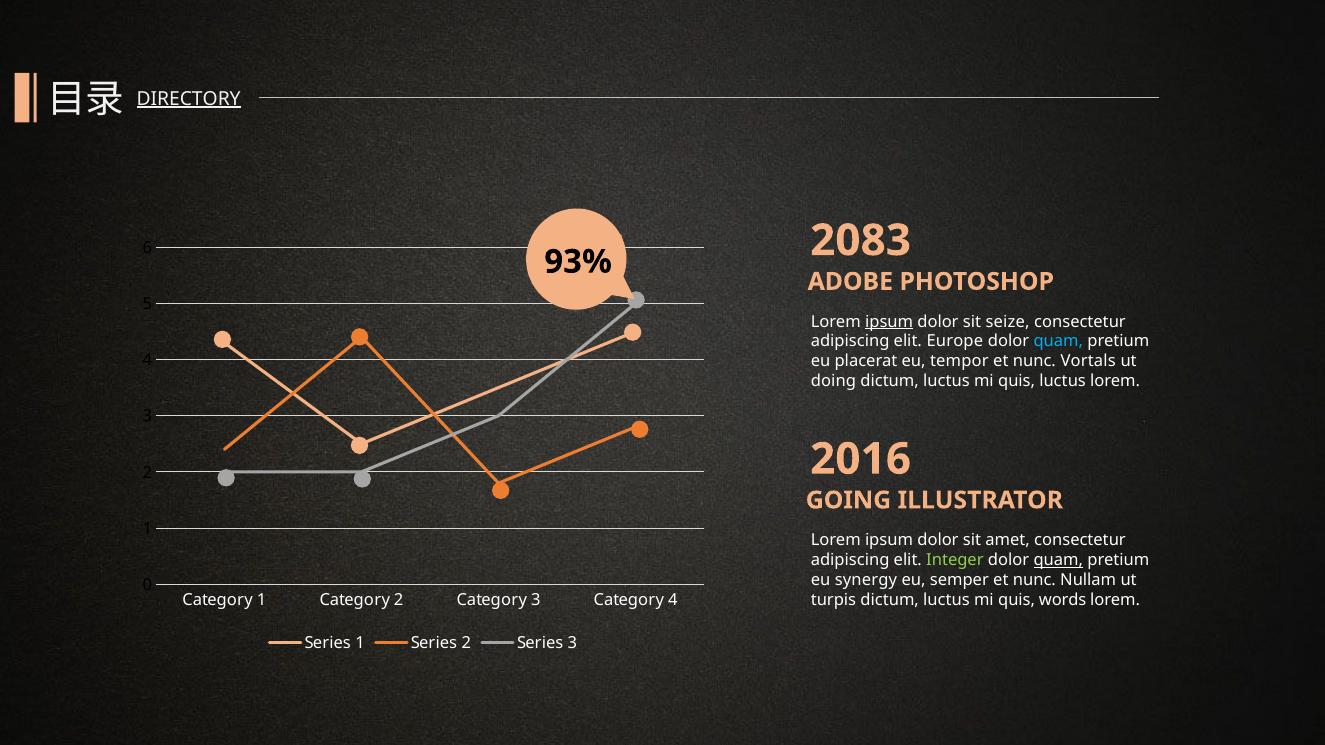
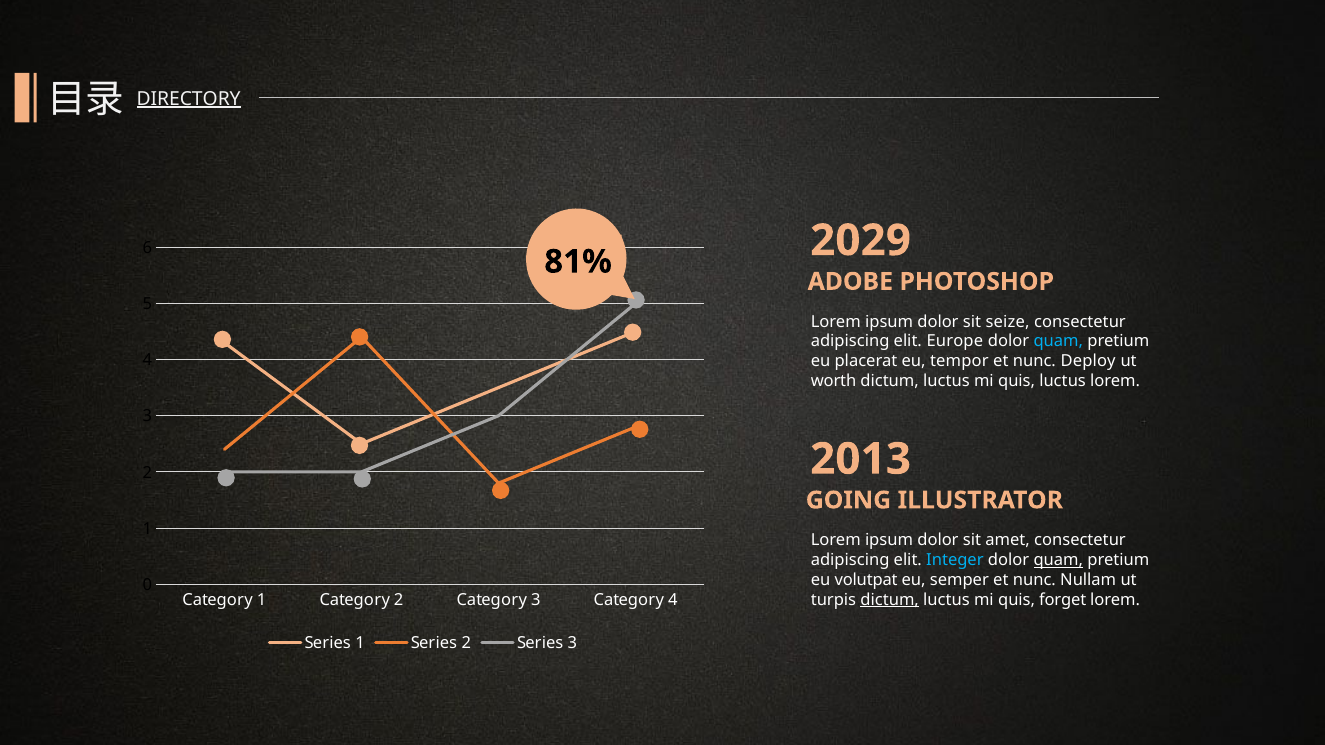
2083: 2083 -> 2029
93%: 93% -> 81%
ipsum at (889, 322) underline: present -> none
Vortals: Vortals -> Deploy
doing: doing -> worth
2016: 2016 -> 2013
Integer colour: light green -> light blue
synergy: synergy -> volutpat
dictum at (890, 600) underline: none -> present
words: words -> forget
